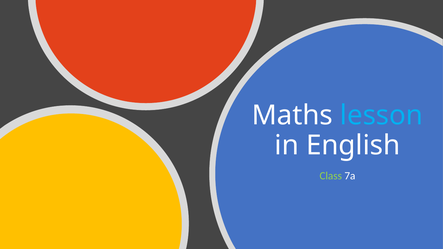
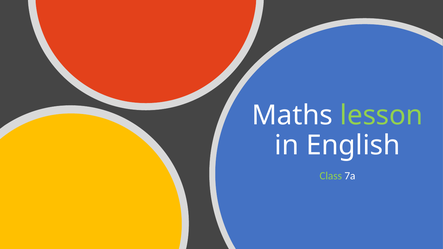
lesson colour: light blue -> light green
